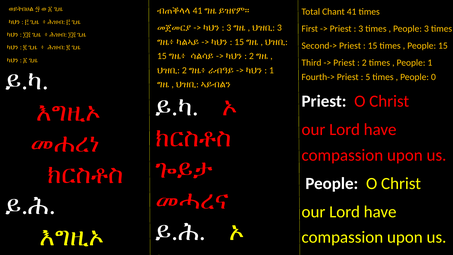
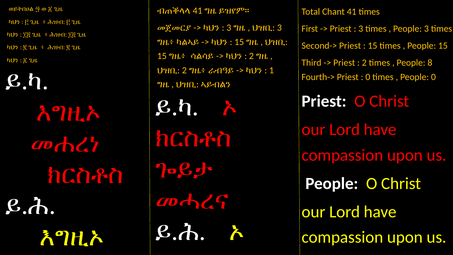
People 1: 1 -> 8
5 at (368, 77): 5 -> 0
